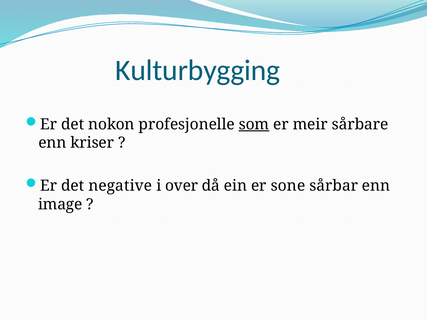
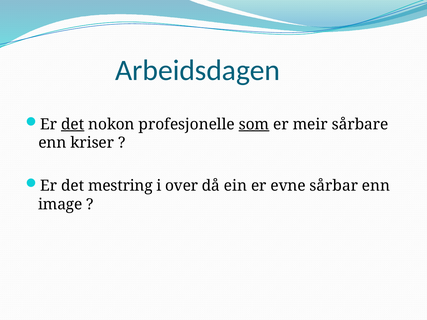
Kulturbygging: Kulturbygging -> Arbeidsdagen
det at (73, 124) underline: none -> present
negative: negative -> mestring
sone: sone -> evne
